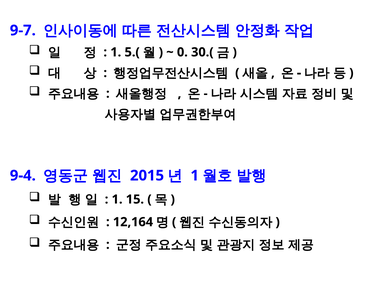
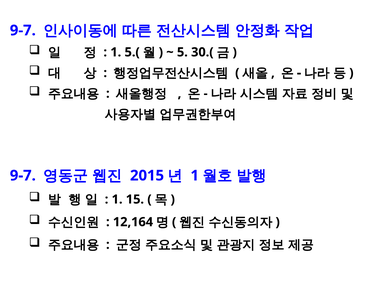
0: 0 -> 5
9-4 at (23, 176): 9-4 -> 9-7
